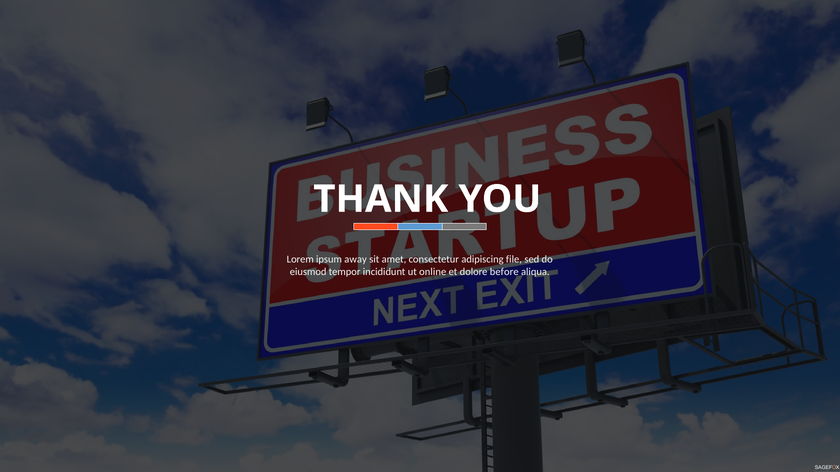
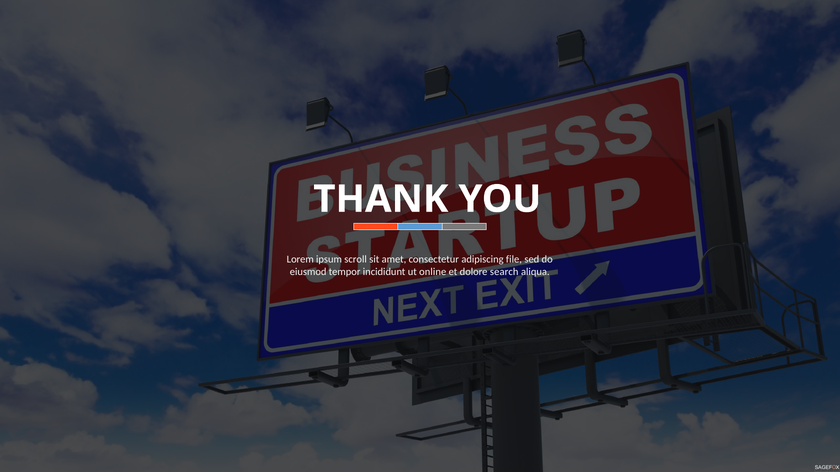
away: away -> scroll
before: before -> search
